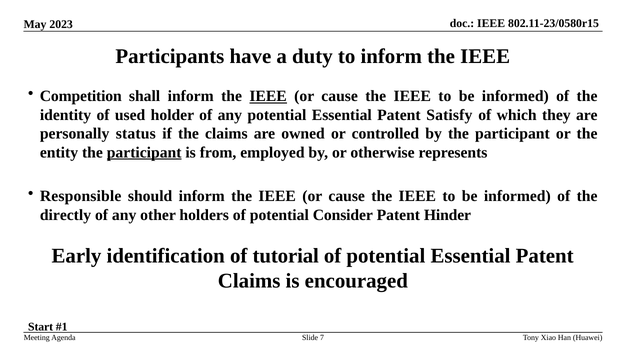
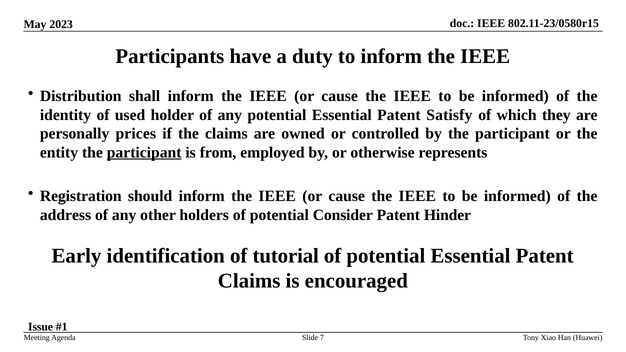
Competition: Competition -> Distribution
IEEE at (268, 96) underline: present -> none
status: status -> prices
Responsible: Responsible -> Registration
directly: directly -> address
Start: Start -> Issue
